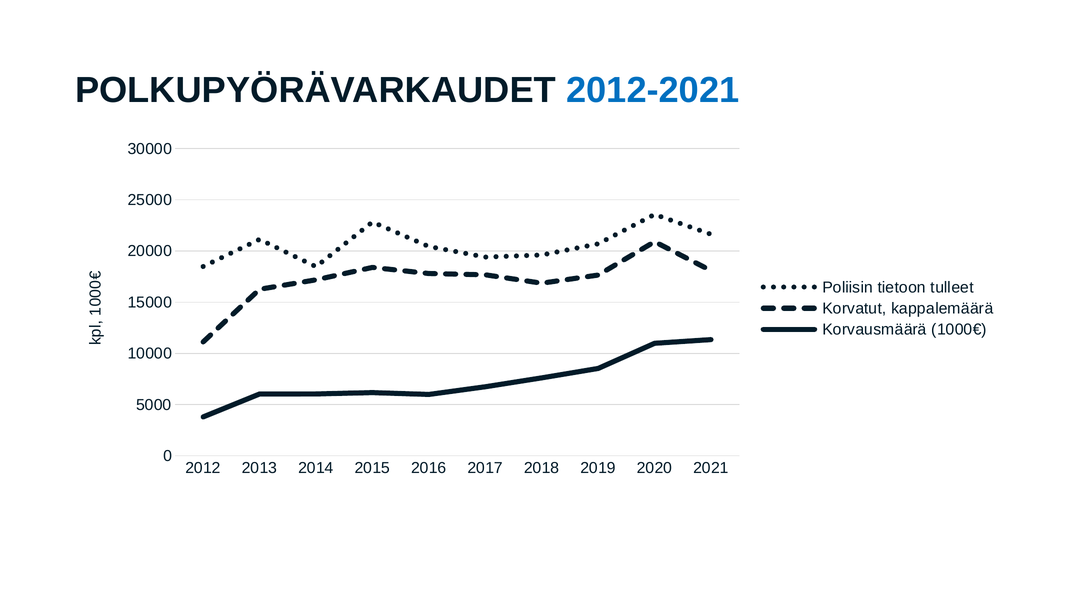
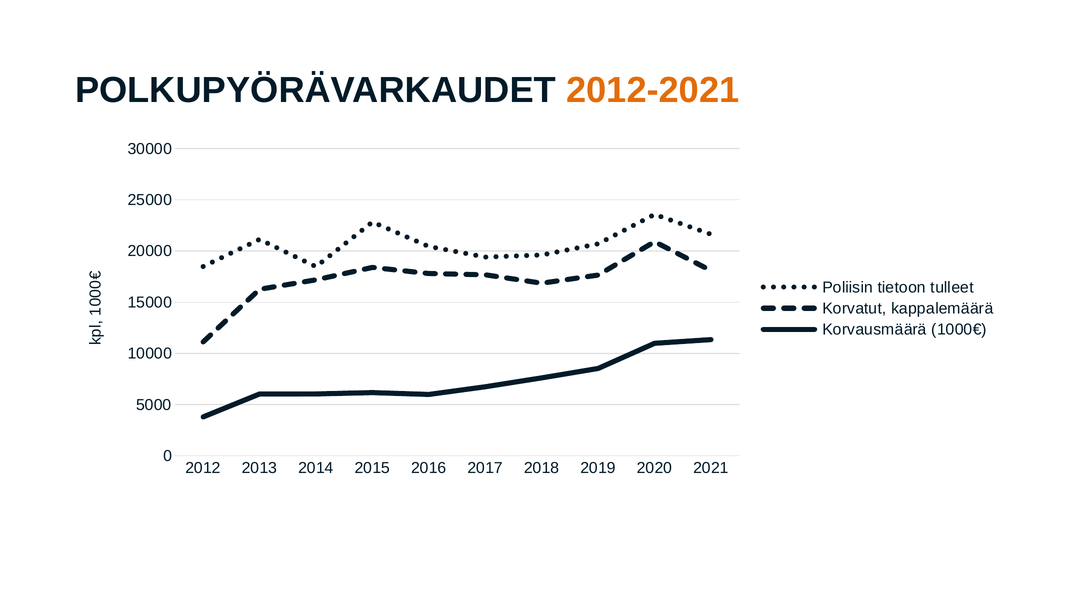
2012-2021 colour: blue -> orange
